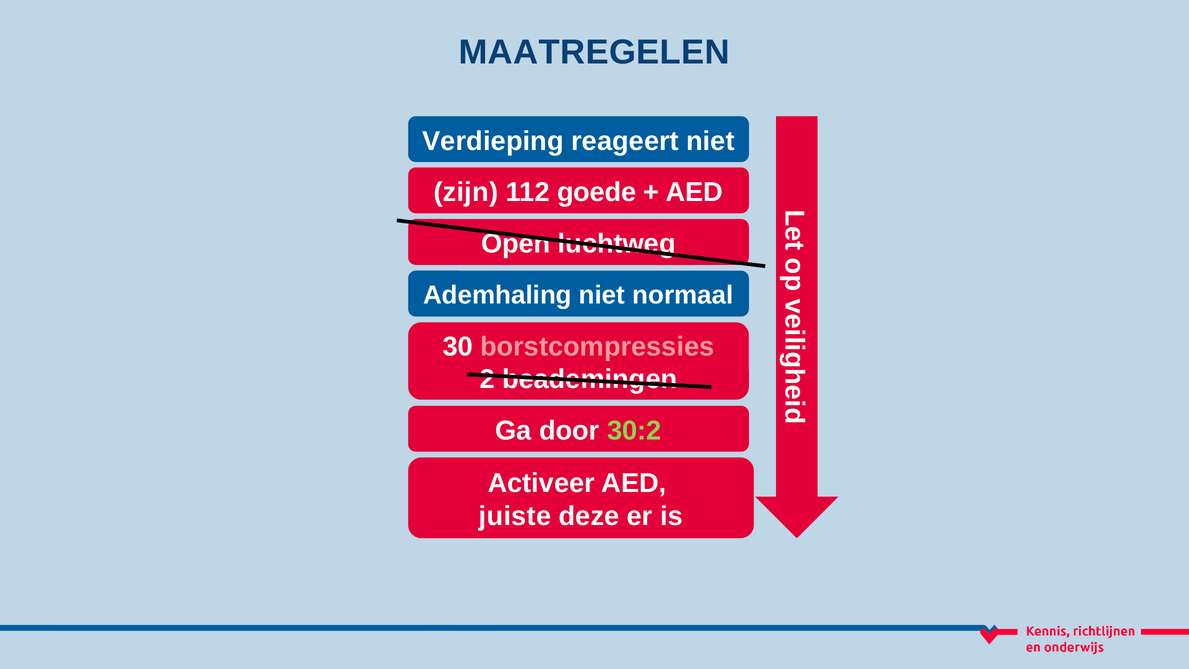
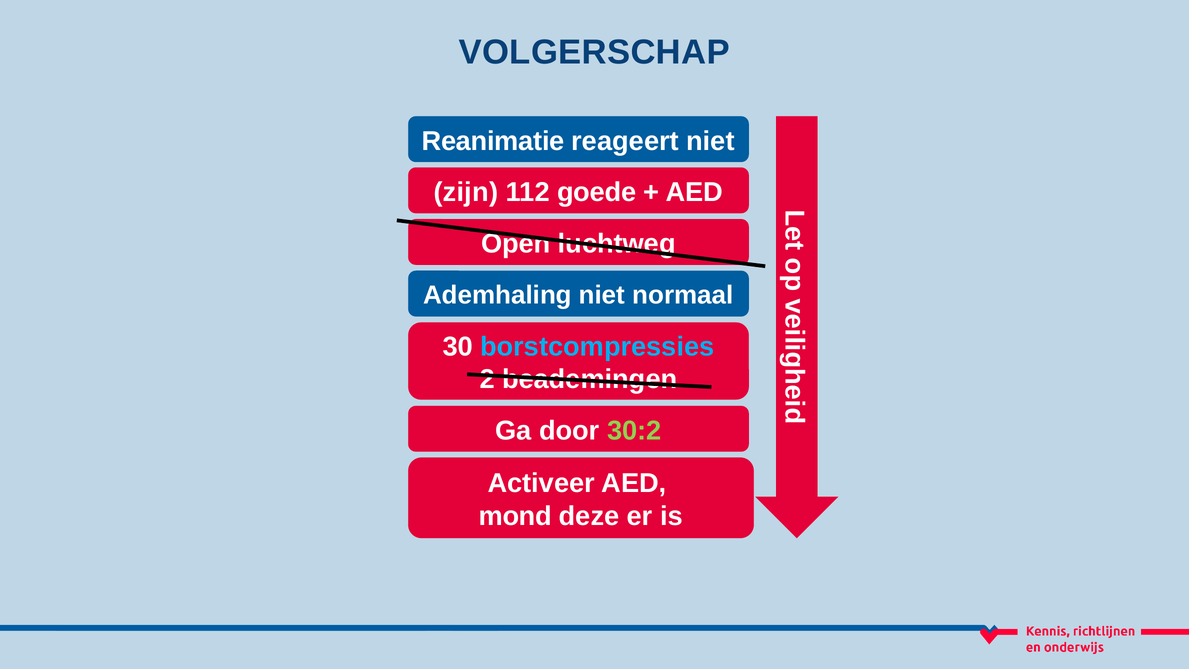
MAATREGELEN: MAATREGELEN -> VOLGERSCHAP
Verdieping: Verdieping -> Reanimatie
borstcompressies colour: pink -> light blue
juiste: juiste -> mond
